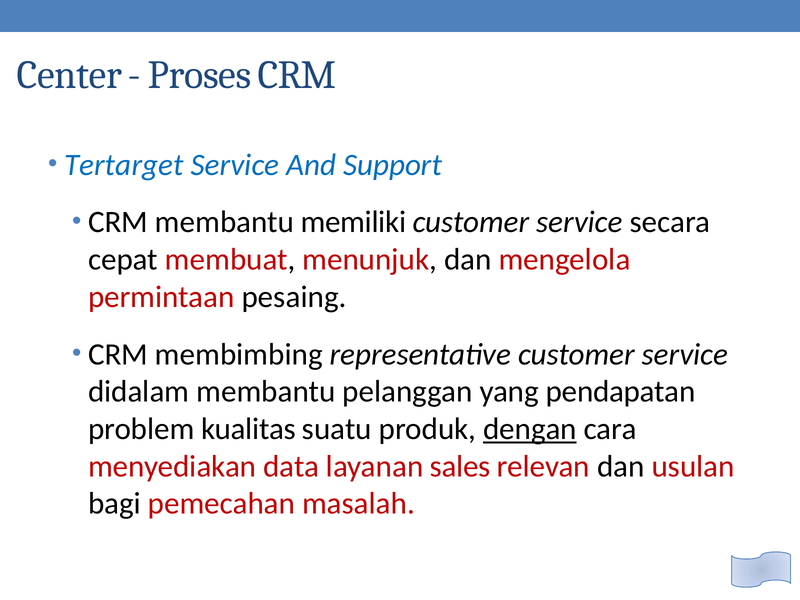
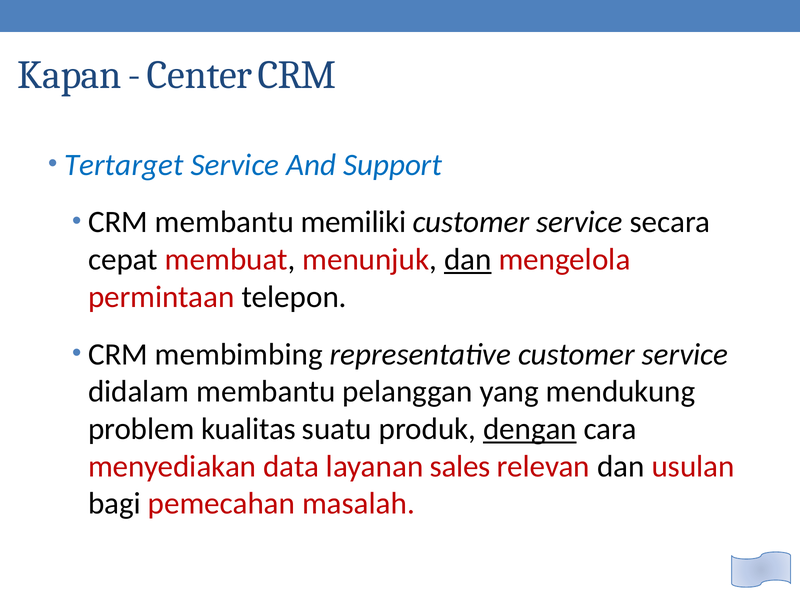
Center: Center -> Kapan
Proses: Proses -> Center
dan at (468, 260) underline: none -> present
pesaing: pesaing -> telepon
pendapatan: pendapatan -> mendukung
